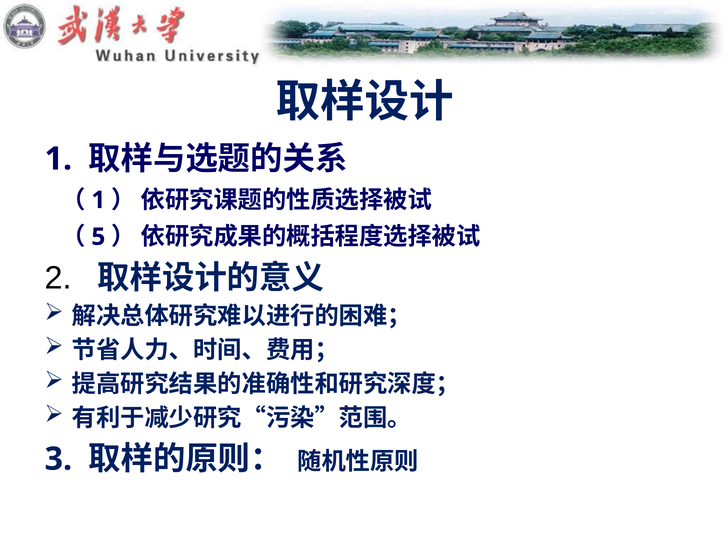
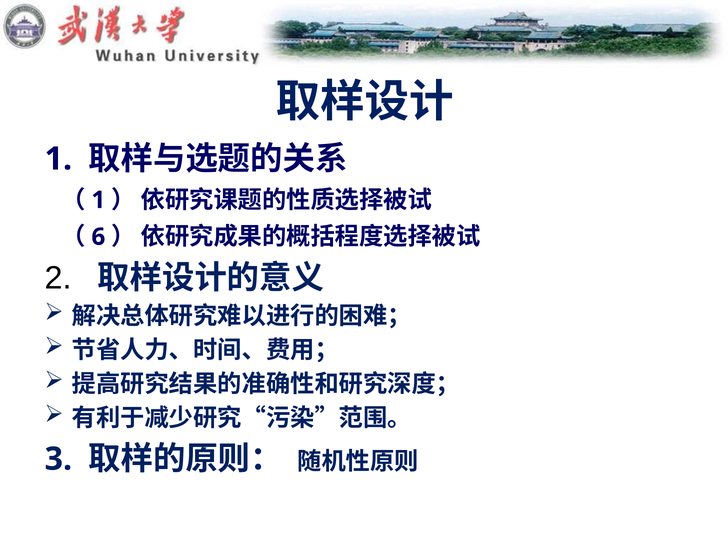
5: 5 -> 6
